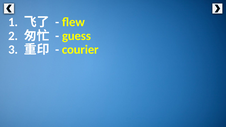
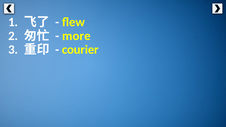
guess: guess -> more
